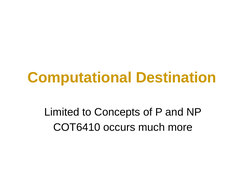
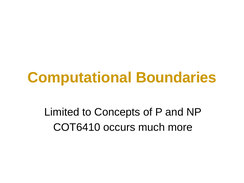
Destination: Destination -> Boundaries
